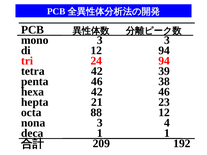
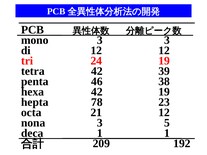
12 94: 94 -> 12
24 94: 94 -> 19
42 46: 46 -> 19
21: 21 -> 78
88: 88 -> 21
4: 4 -> 5
